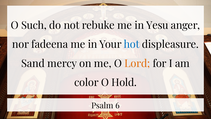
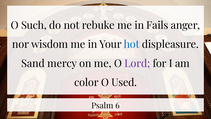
Yesu: Yesu -> Fails
fadeena: fadeena -> wisdom
Lord colour: orange -> purple
Hold: Hold -> Used
